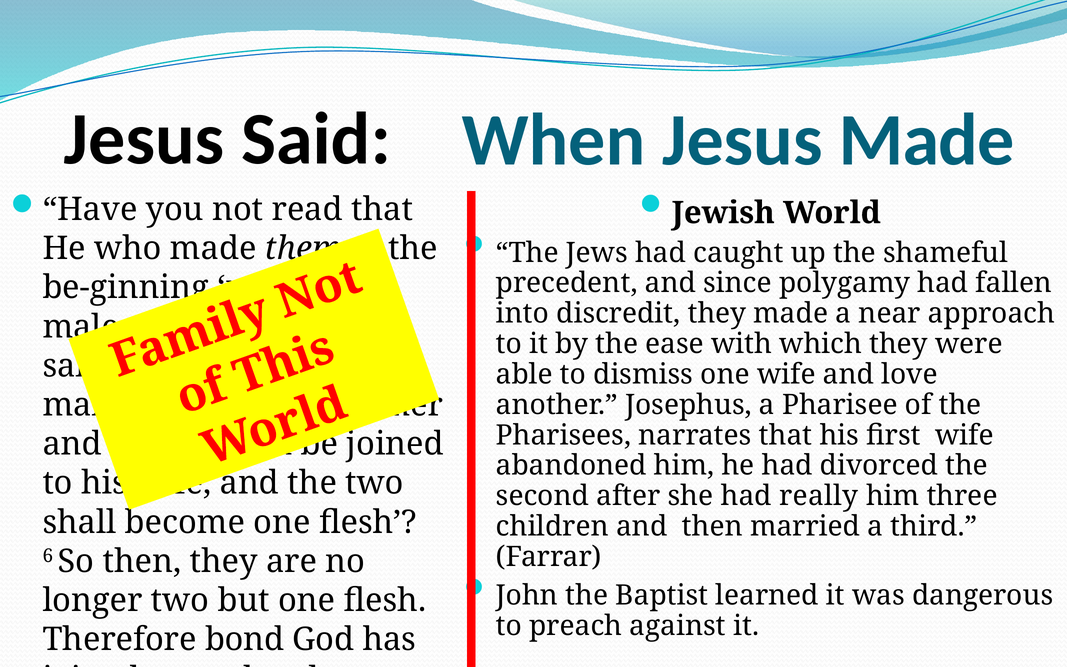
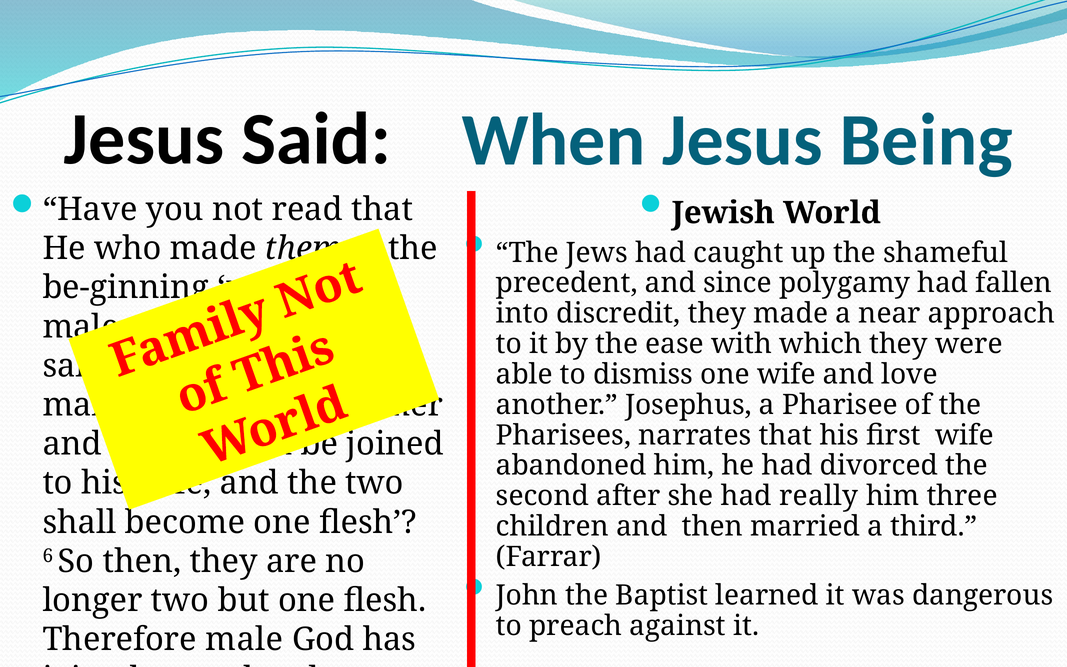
Jesus Made: Made -> Being
Therefore bond: bond -> male
